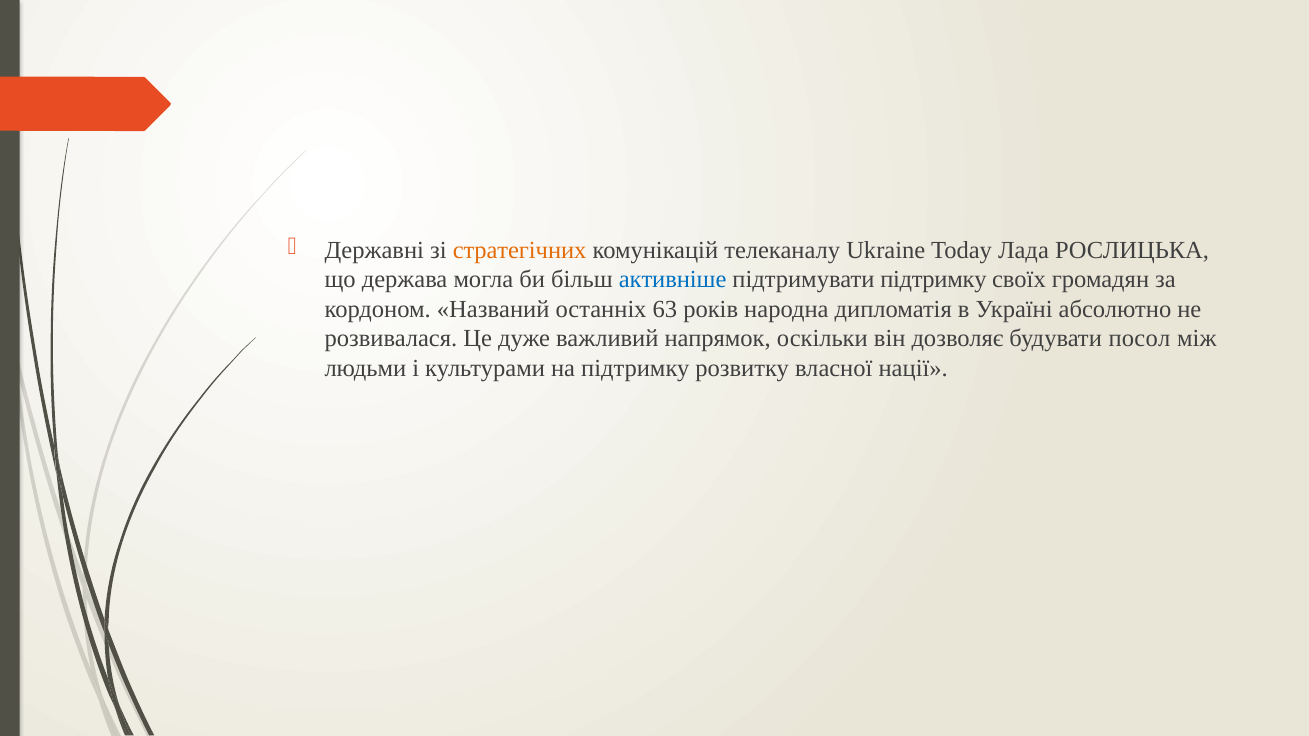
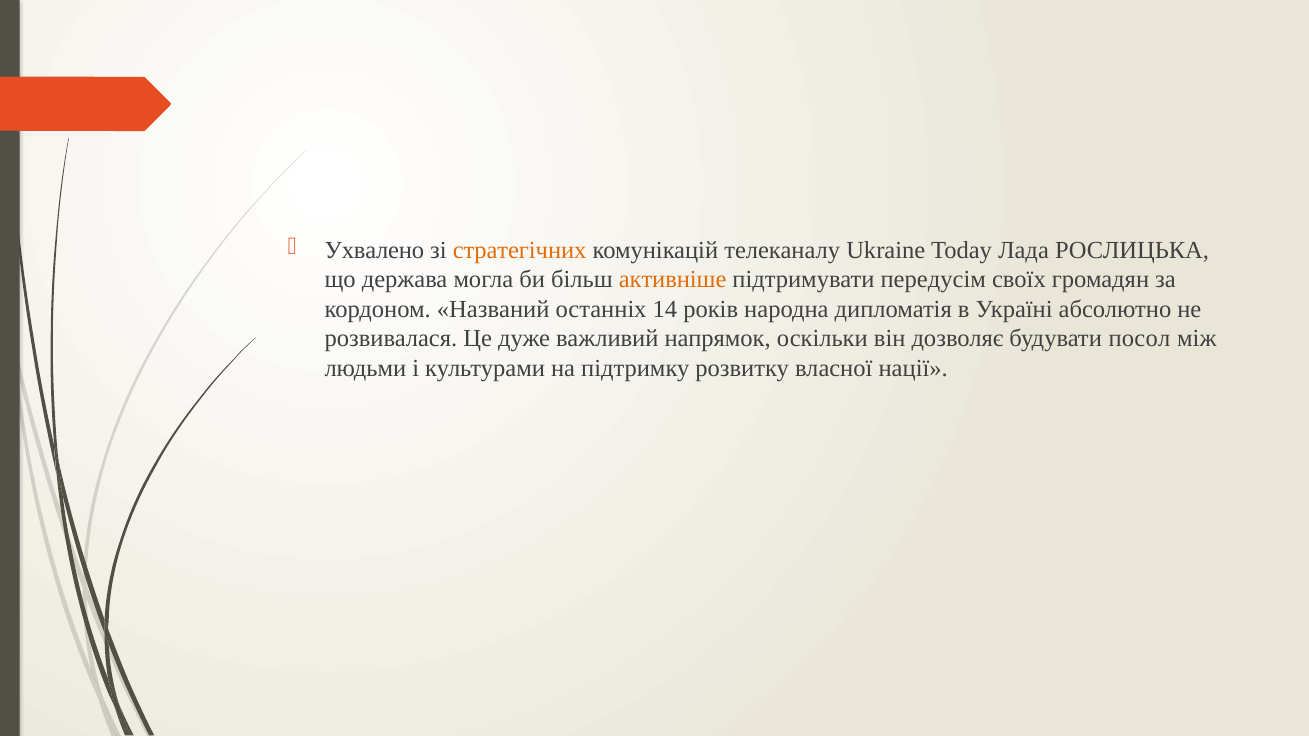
Державні: Державні -> Ухвалено
активніше colour: blue -> orange
підтримувати підтримку: підтримку -> передусім
63: 63 -> 14
